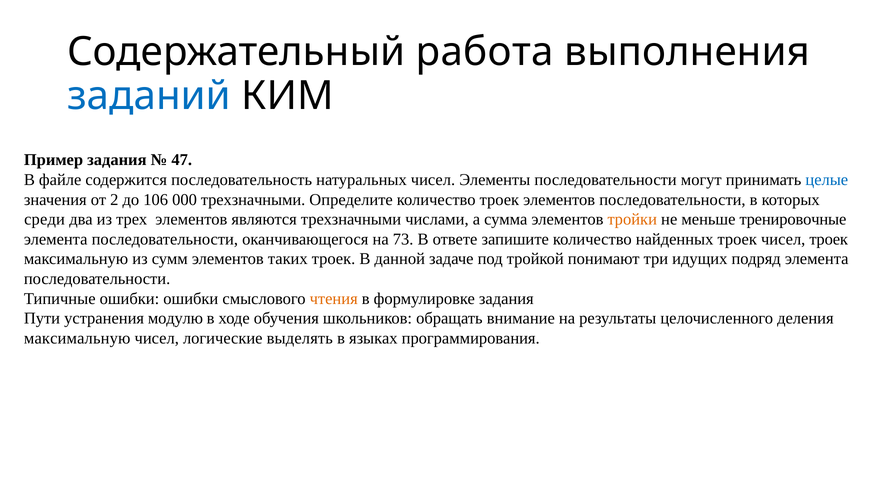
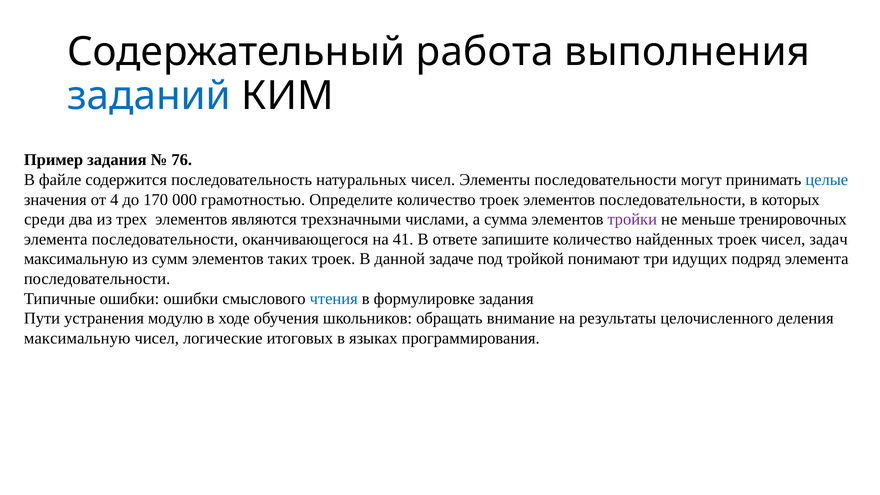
47: 47 -> 76
2: 2 -> 4
106: 106 -> 170
000 трехзначными: трехзначными -> грамотностью
тройки colour: orange -> purple
тренировочные: тренировочные -> тренировочных
73: 73 -> 41
чисел троек: троек -> задач
чтения colour: orange -> blue
выделять: выделять -> итоговых
